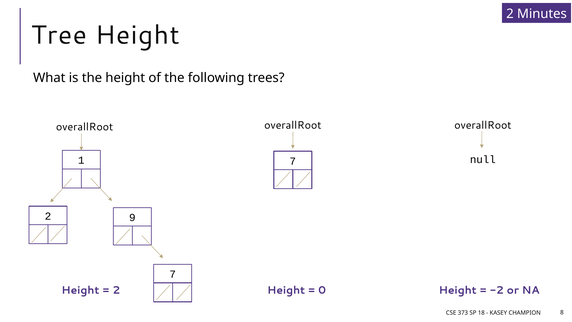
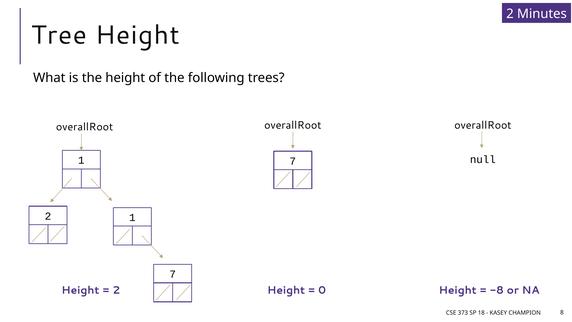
2 9: 9 -> 1
-2: -2 -> -8
